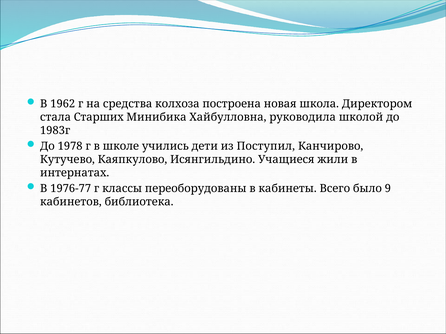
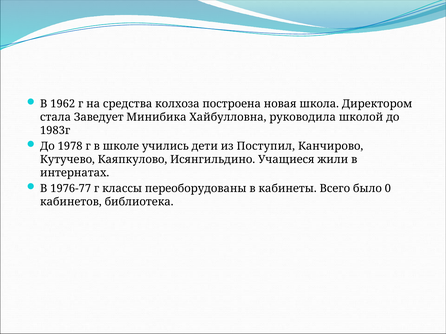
Старших: Старших -> Заведует
9: 9 -> 0
